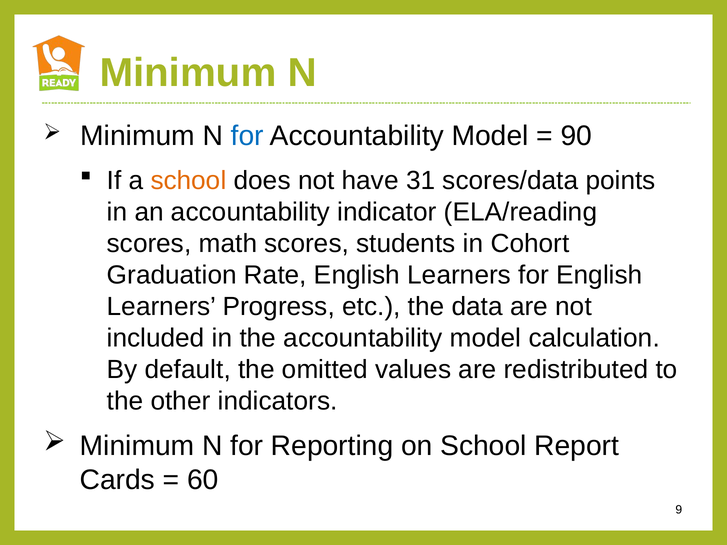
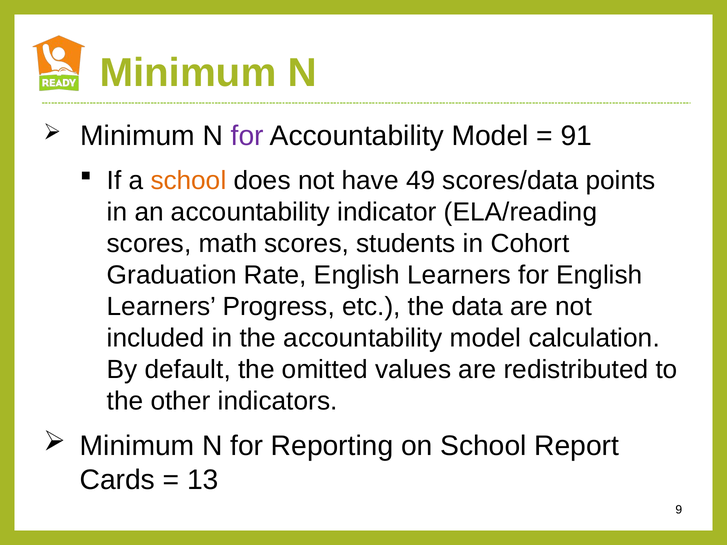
for at (247, 136) colour: blue -> purple
90: 90 -> 91
31: 31 -> 49
60: 60 -> 13
